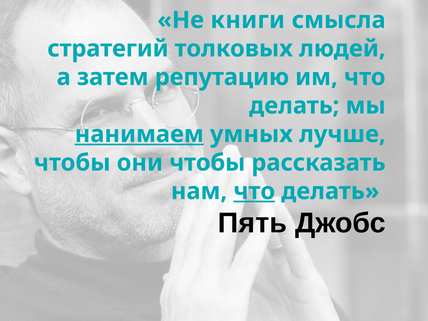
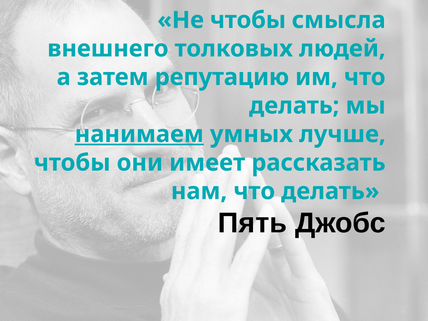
Не книги: книги -> чтобы
стратегий: стратегий -> внешнего
они чтобы: чтобы -> имеет
что at (254, 191) underline: present -> none
